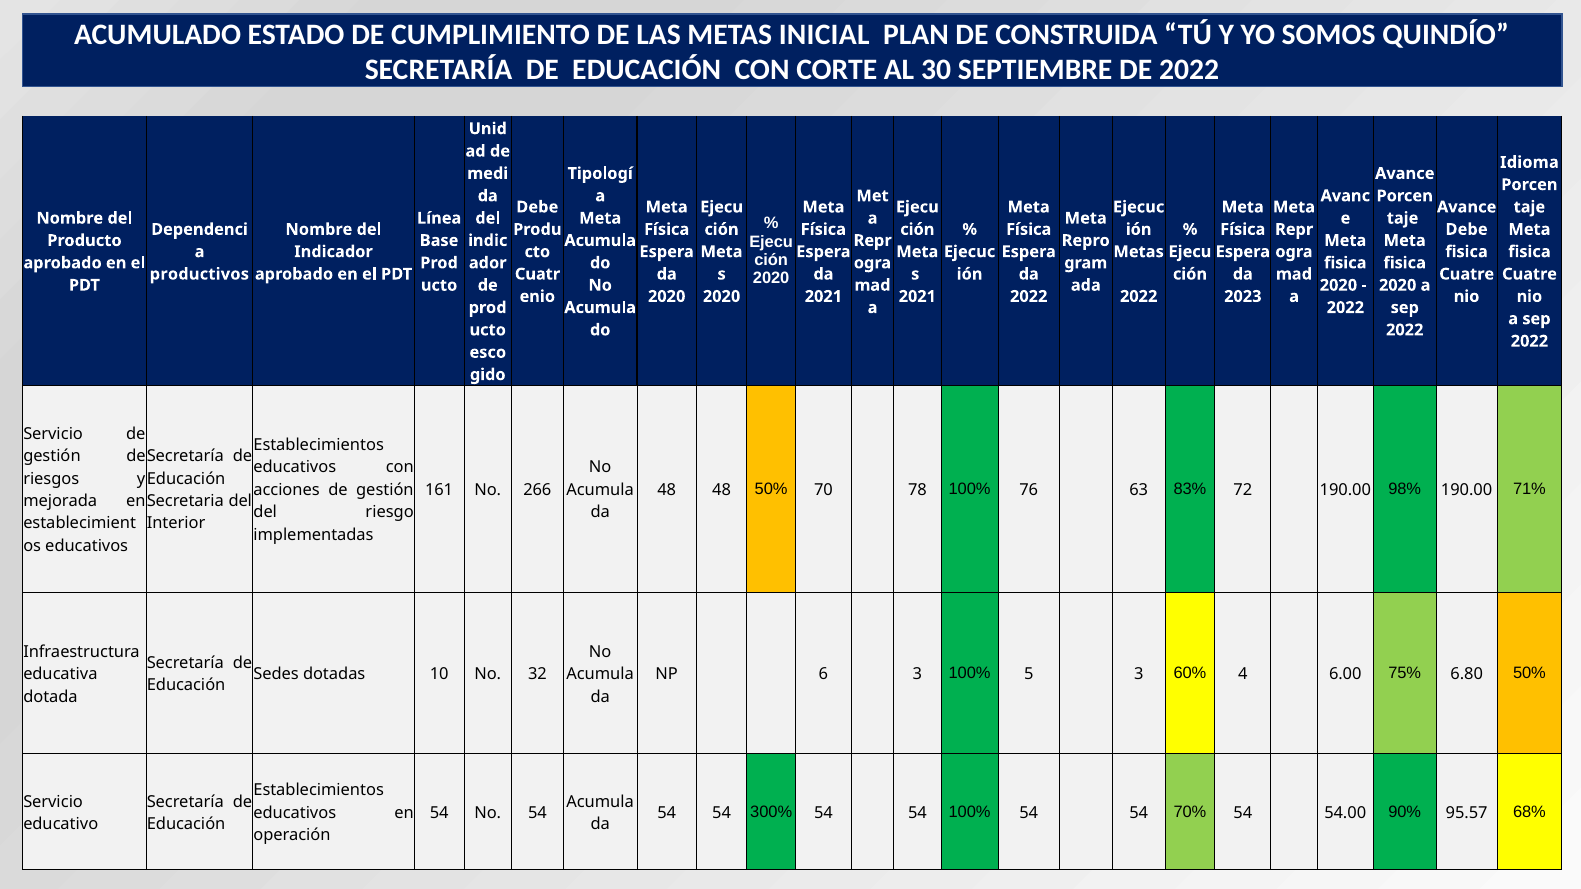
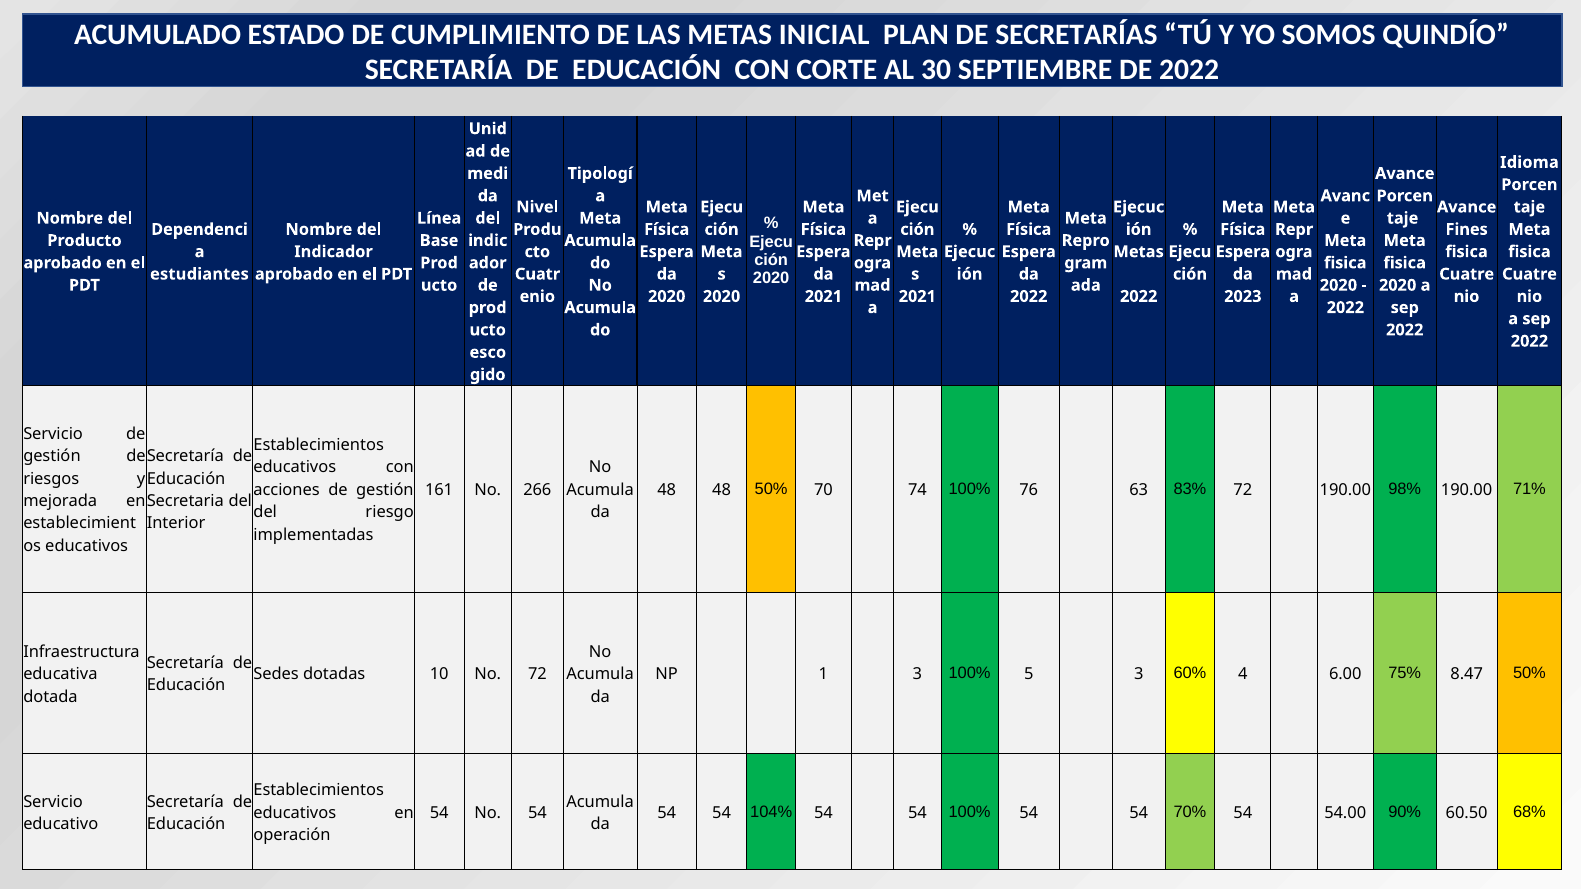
CONSTRUIDA: CONSTRUIDA -> SECRETARÍAS
Debe at (537, 207): Debe -> Nivel
Debe at (1467, 229): Debe -> Fines
productivos: productivos -> estudiantes
78: 78 -> 74
No 32: 32 -> 72
6: 6 -> 1
6.80: 6.80 -> 8.47
300%: 300% -> 104%
95.57: 95.57 -> 60.50
